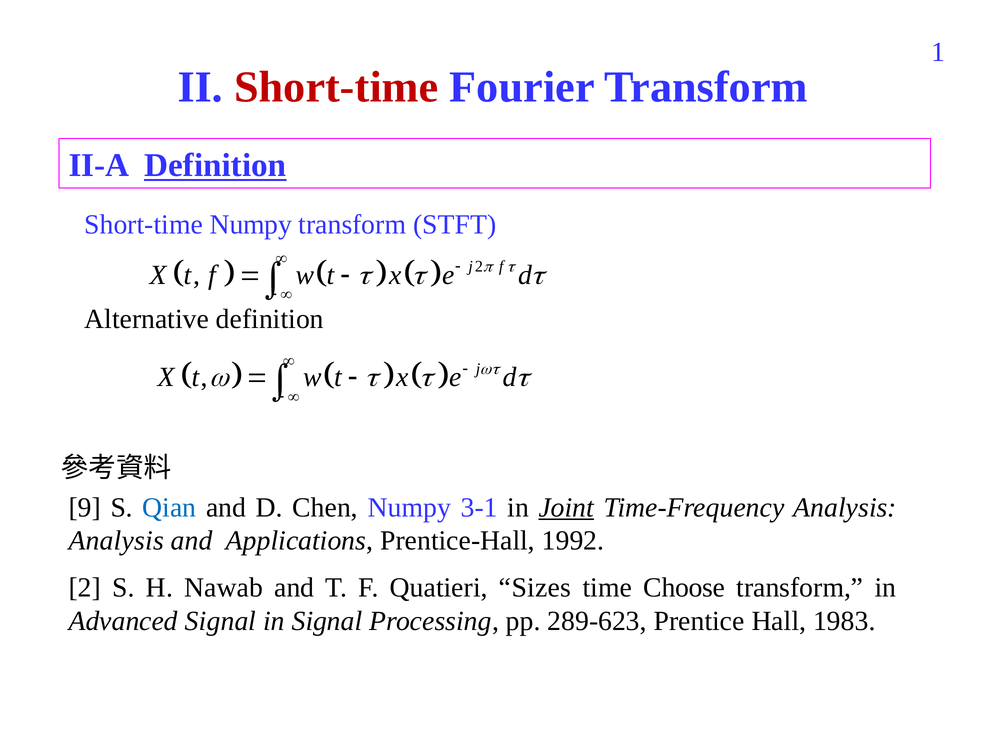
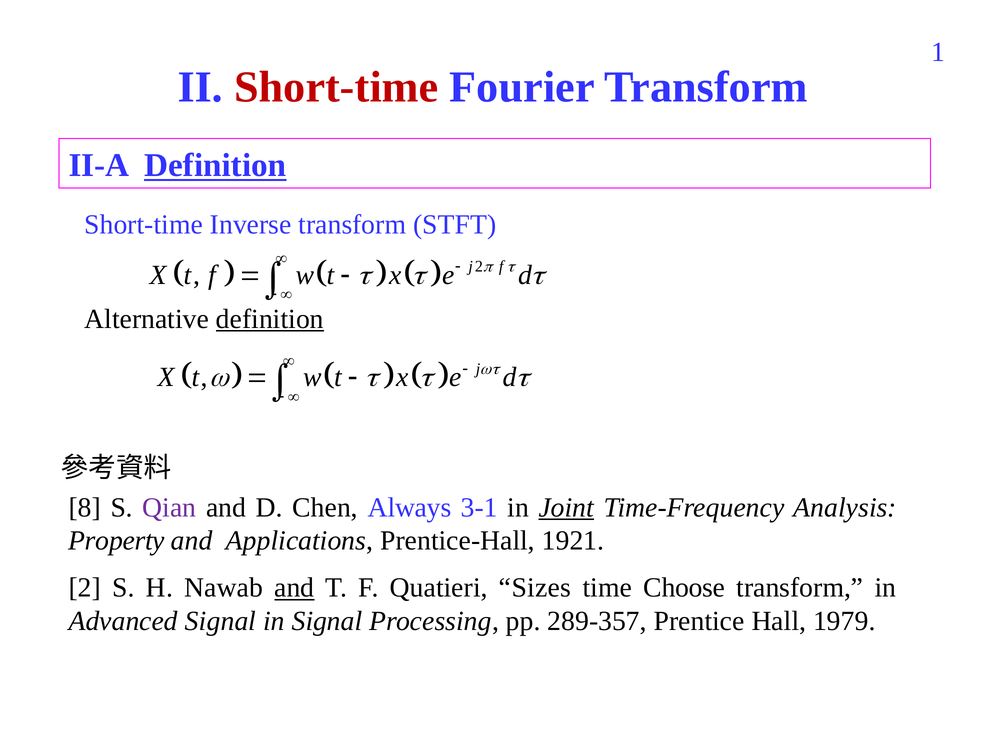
Short-time Numpy: Numpy -> Inverse
definition at (270, 319) underline: none -> present
9: 9 -> 8
Qian colour: blue -> purple
Chen Numpy: Numpy -> Always
Analysis at (116, 540): Analysis -> Property
1992: 1992 -> 1921
and at (294, 588) underline: none -> present
289-623: 289-623 -> 289-357
1983: 1983 -> 1979
